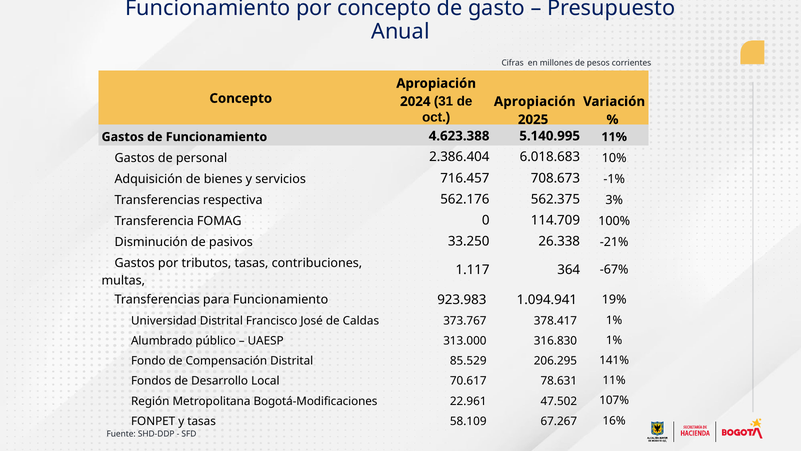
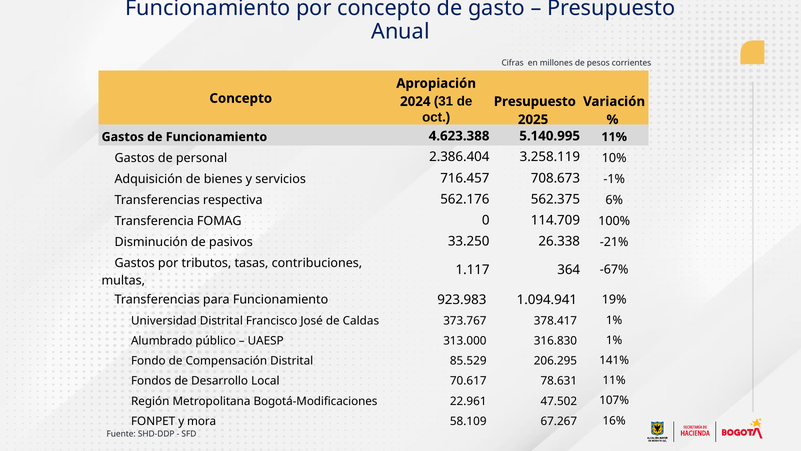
Apropiación at (535, 101): Apropiación -> Presupuesto
6.018.683: 6.018.683 -> 3.258.119
3%: 3% -> 6%
y tasas: tasas -> mora
